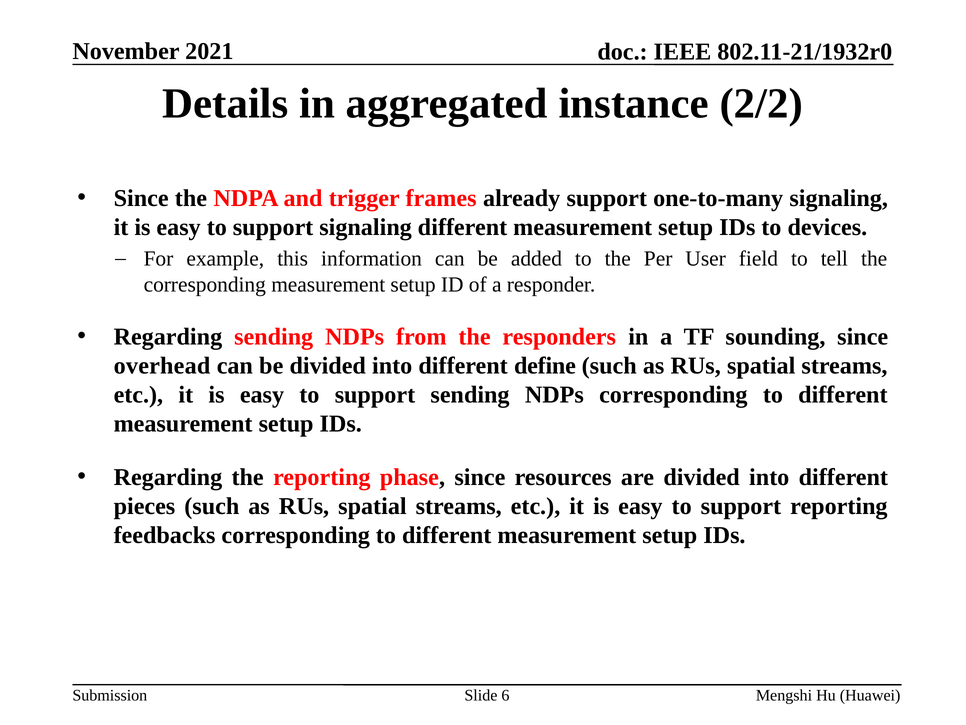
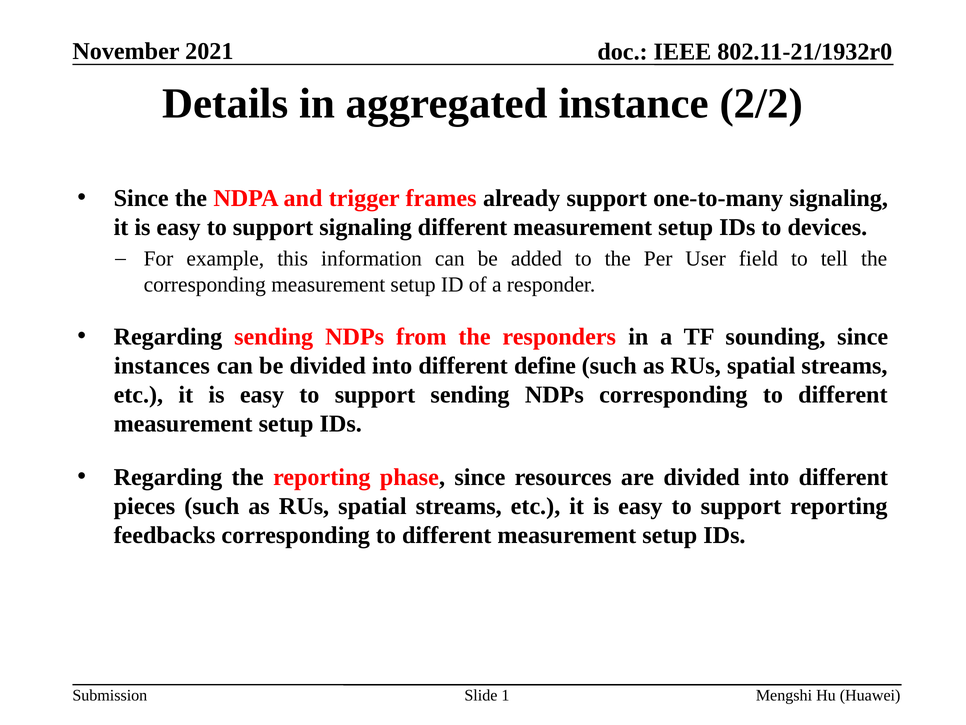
overhead: overhead -> instances
6: 6 -> 1
